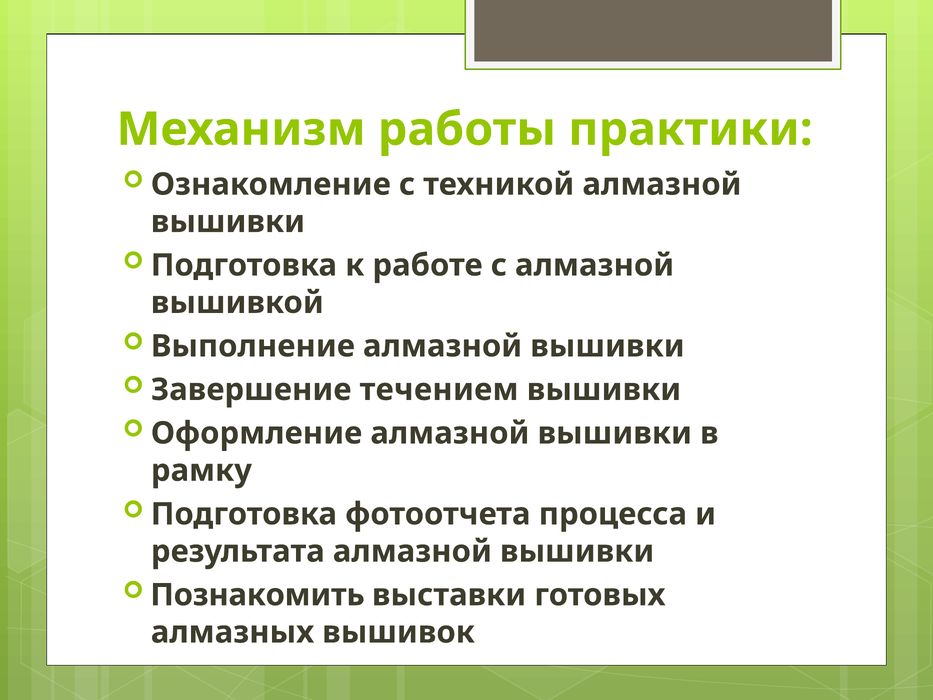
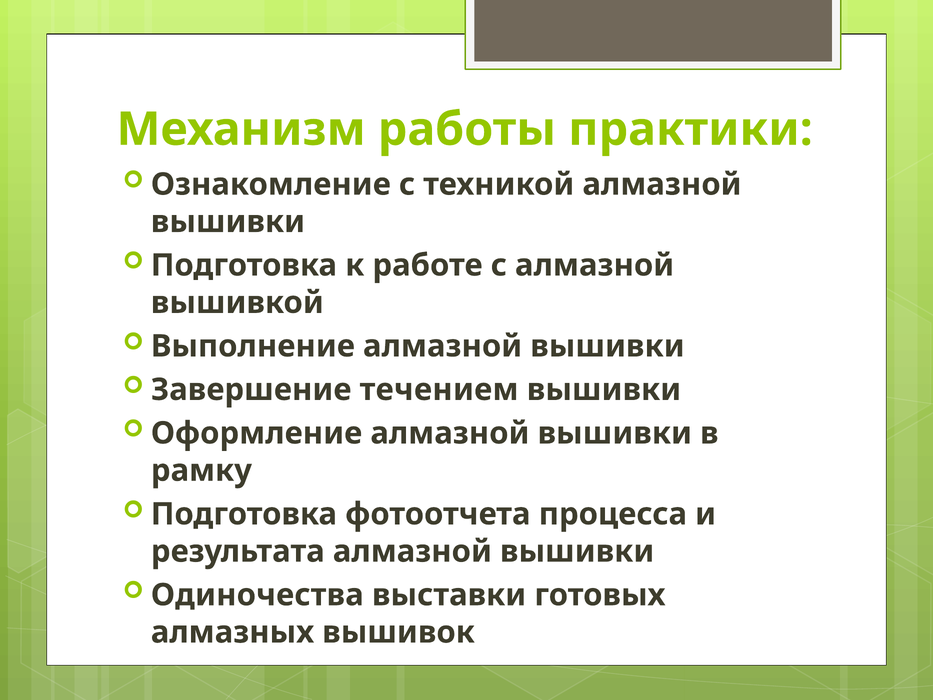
Познакомить: Познакомить -> Одиночества
